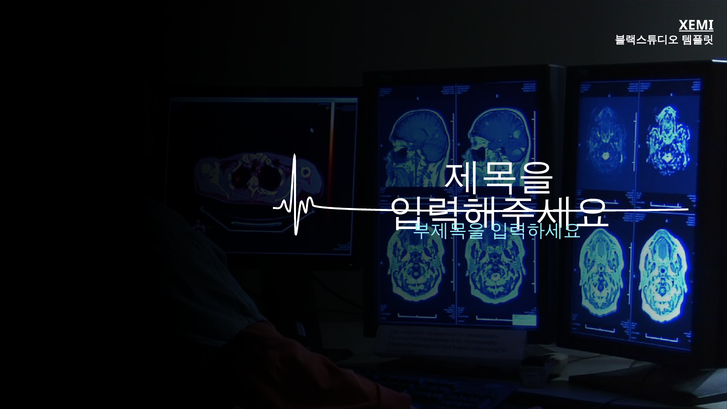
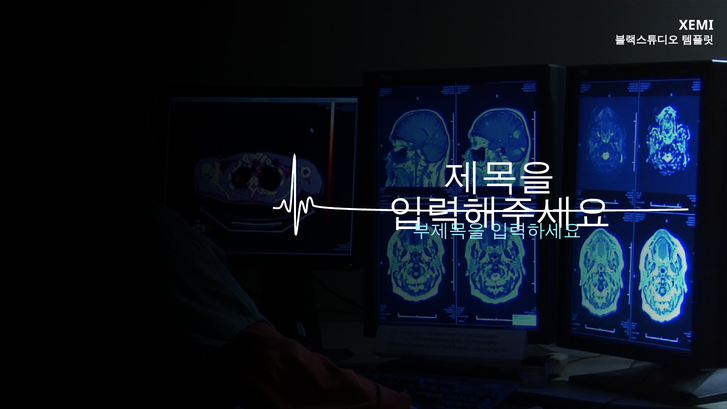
XEMI underline: present -> none
